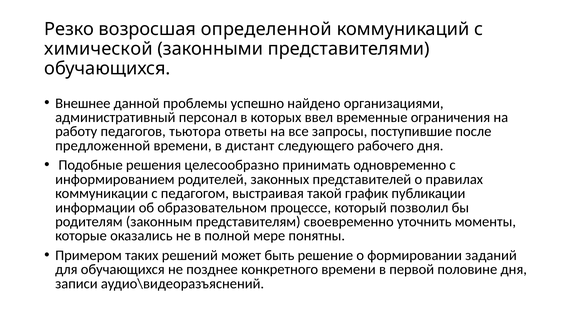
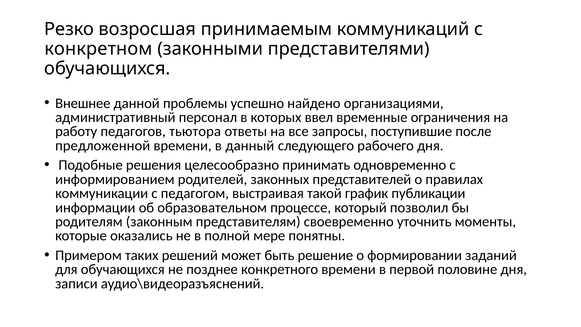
определенной: определенной -> принимаемым
химической: химической -> конкретном
дистант: дистант -> данный
